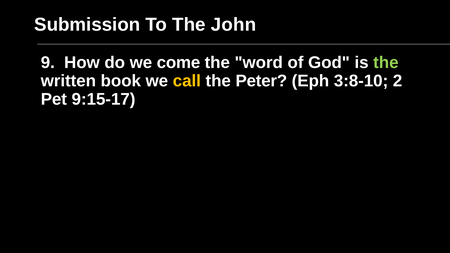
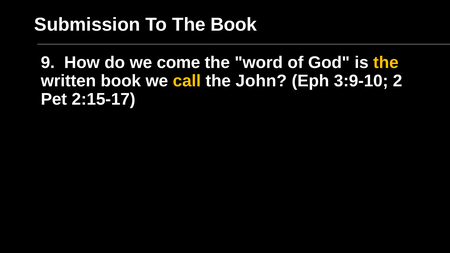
The John: John -> Book
the at (386, 63) colour: light green -> yellow
Peter: Peter -> John
3:8-10: 3:8-10 -> 3:9-10
9:15-17: 9:15-17 -> 2:15-17
